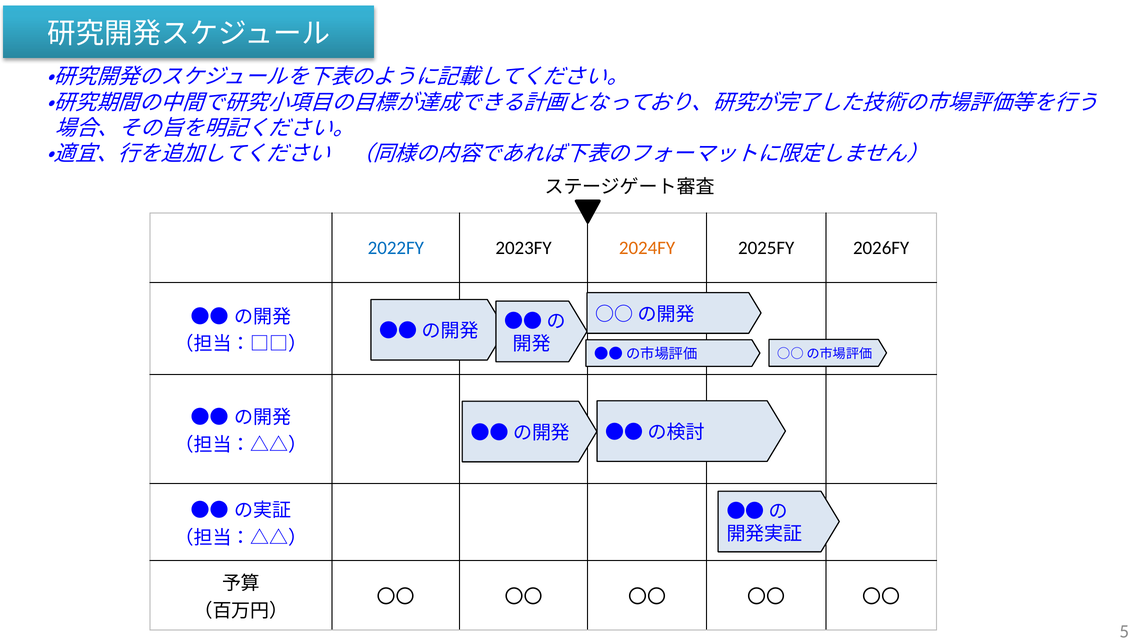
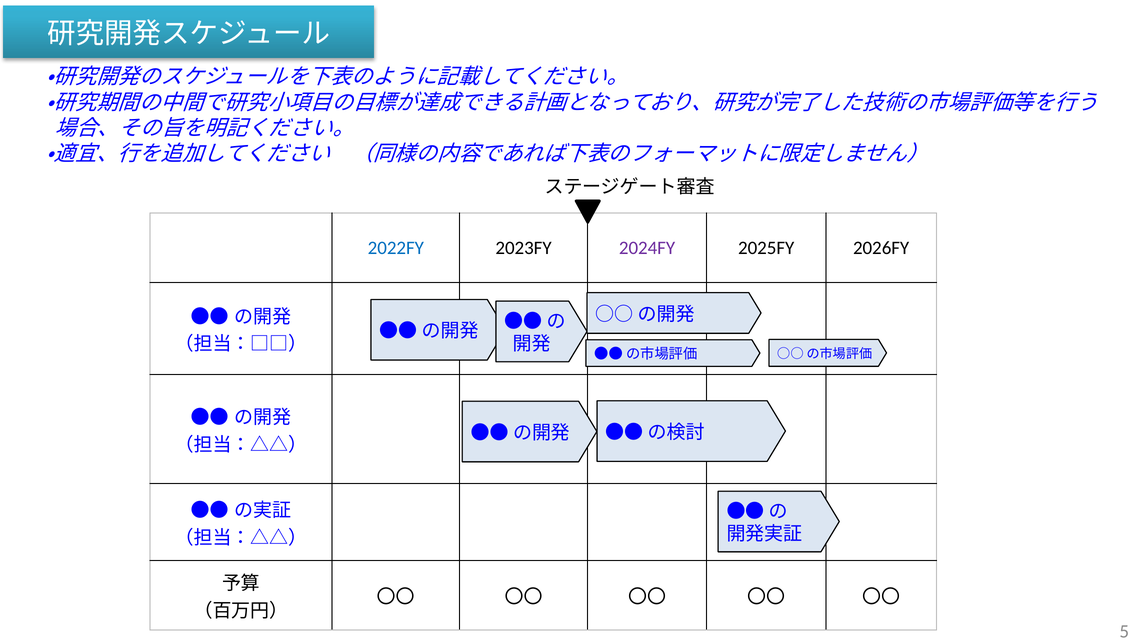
2024FY colour: orange -> purple
